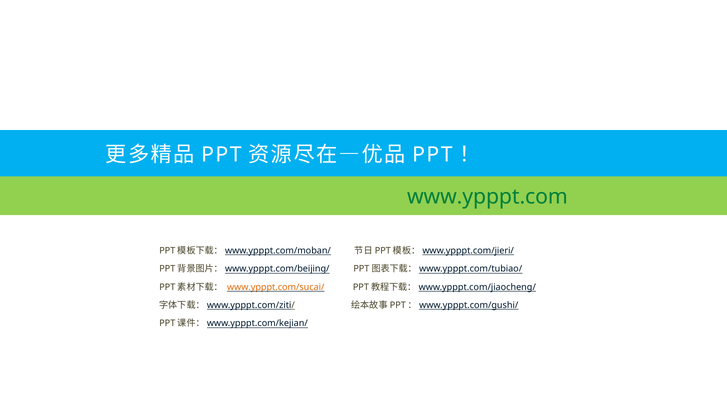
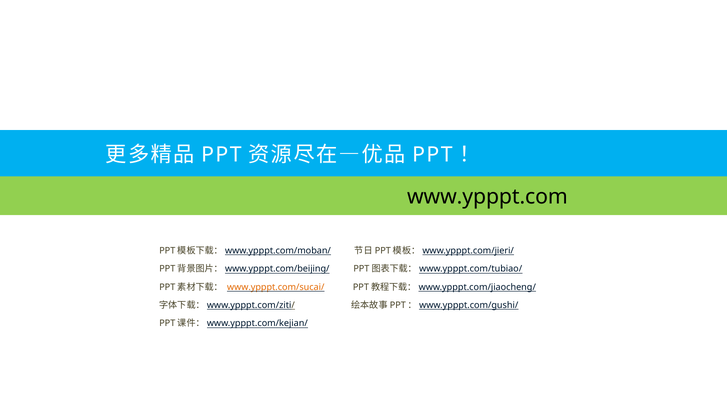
www.ypppt.com colour: green -> black
